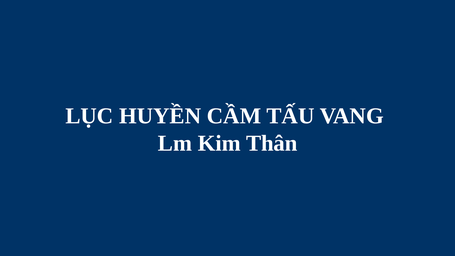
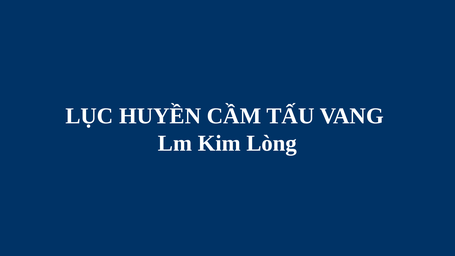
Thân: Thân -> Lòng
